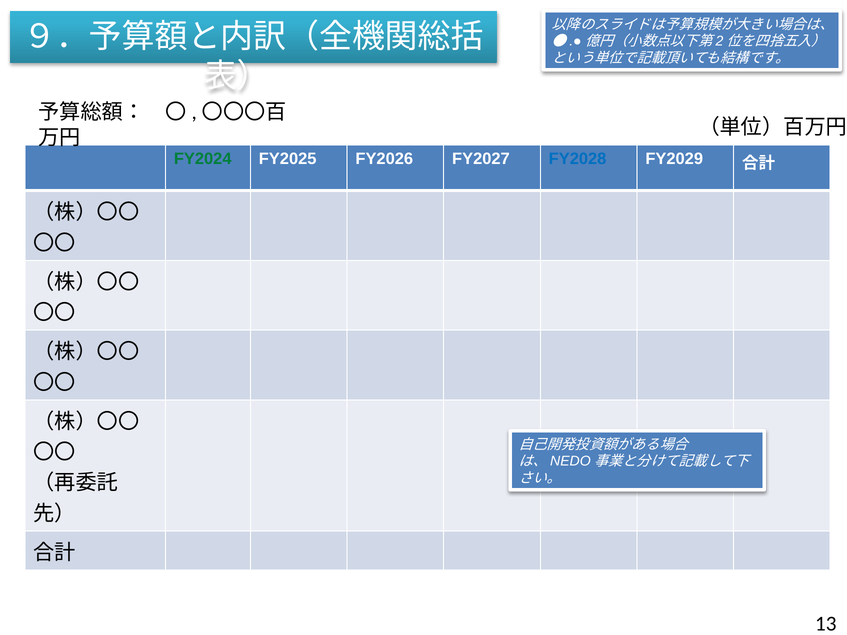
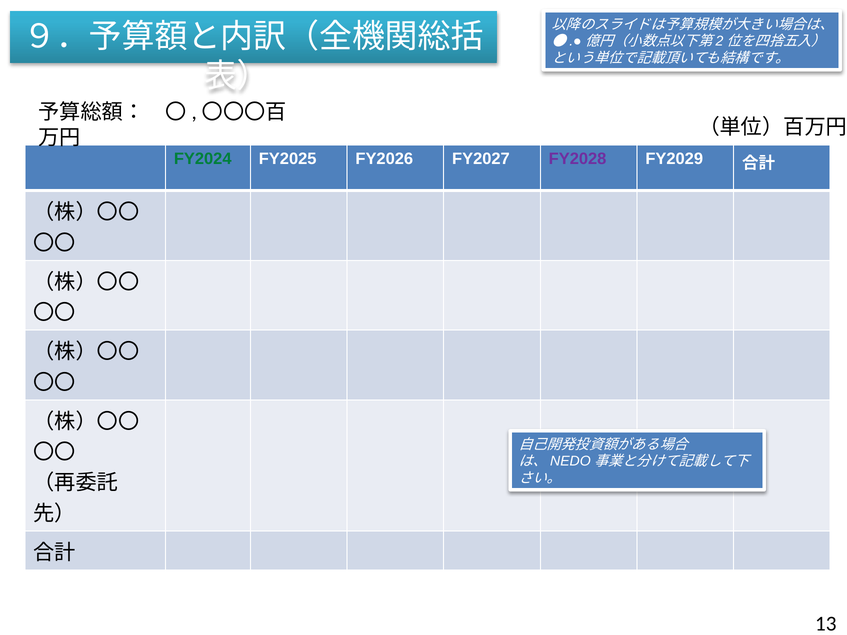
FY2028 colour: blue -> purple
